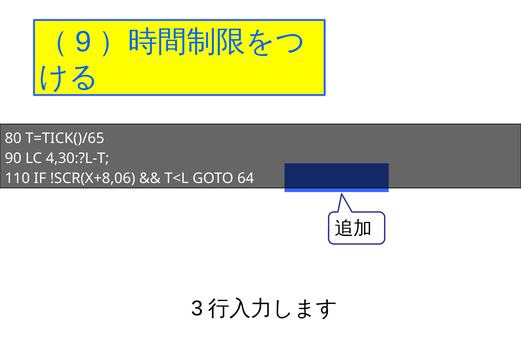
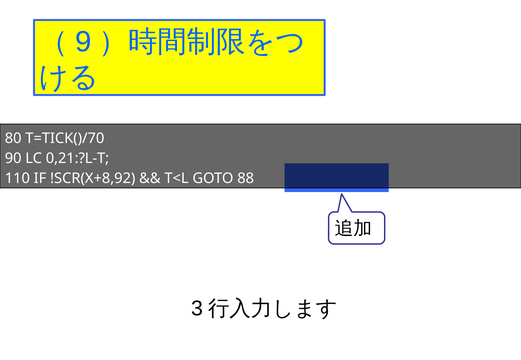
T=TICK()/65: T=TICK()/65 -> T=TICK()/70
4,30:?L-T: 4,30:?L-T -> 0,21:?L-T
!SCR(X+8,06: !SCR(X+8,06 -> !SCR(X+8,92
64: 64 -> 88
